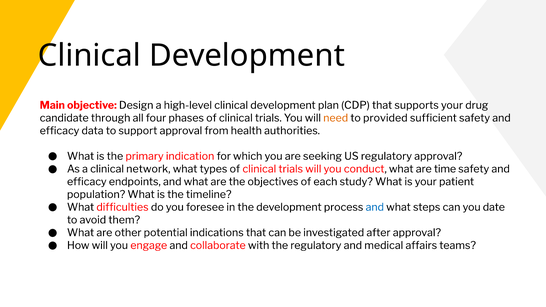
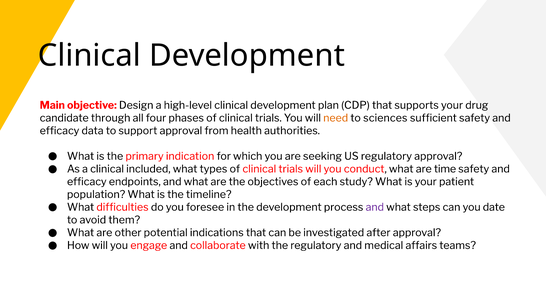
provided: provided -> sciences
network: network -> included
and at (375, 207) colour: blue -> purple
